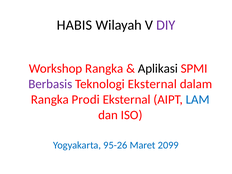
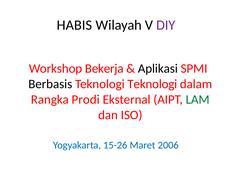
Workshop Rangka: Rangka -> Bekerja
Berbasis colour: purple -> black
Teknologi Eksternal: Eksternal -> Teknologi
LAM colour: blue -> green
95-26: 95-26 -> 15-26
2099: 2099 -> 2006
